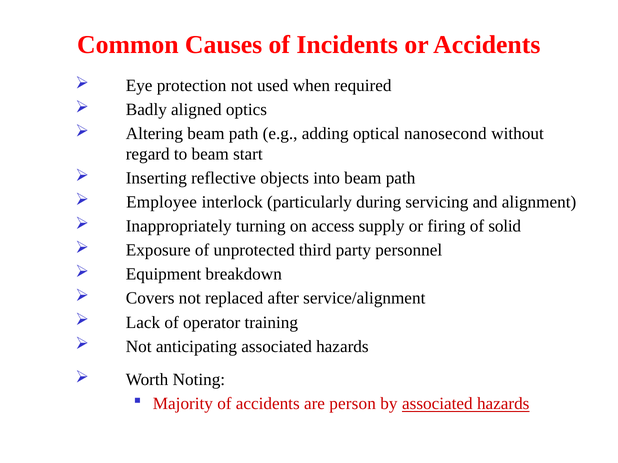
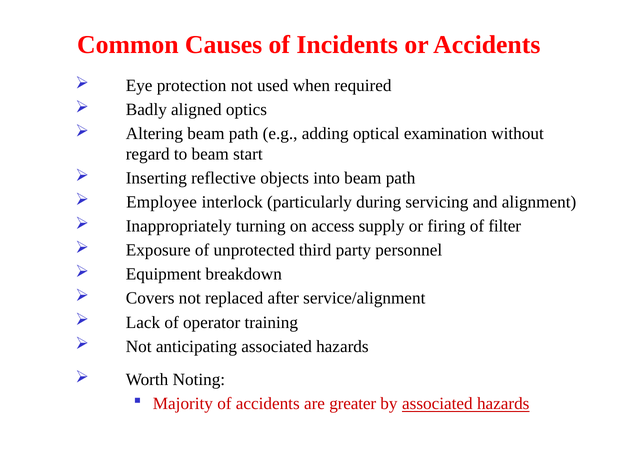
nanosecond: nanosecond -> examination
solid: solid -> filter
person: person -> greater
